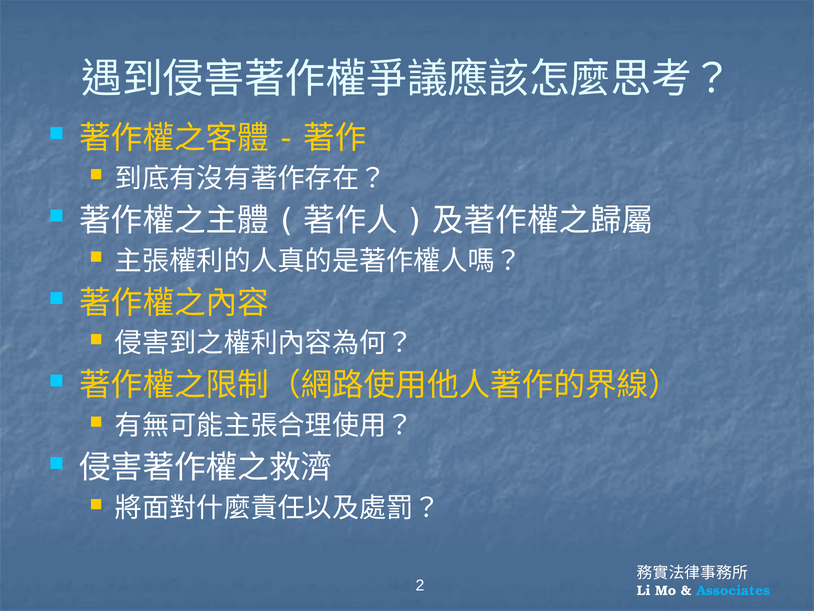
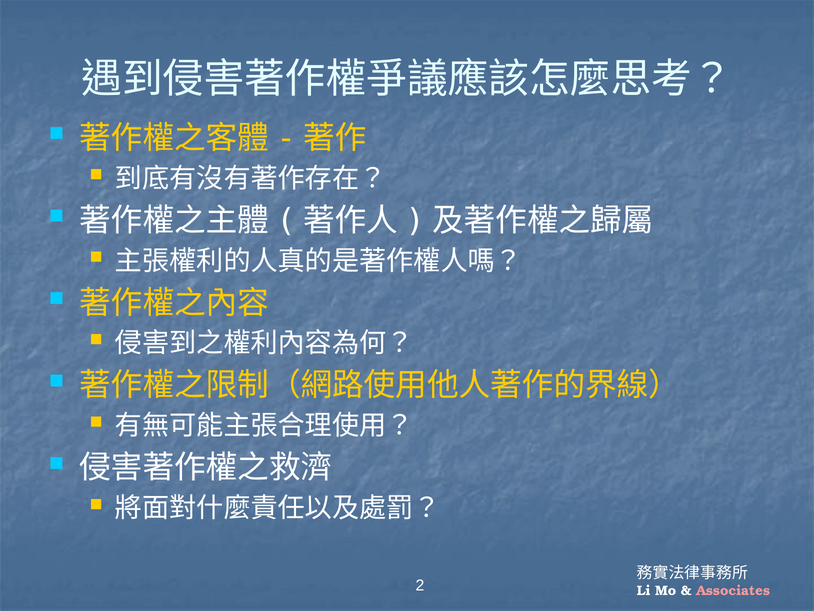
Associates colour: light blue -> pink
